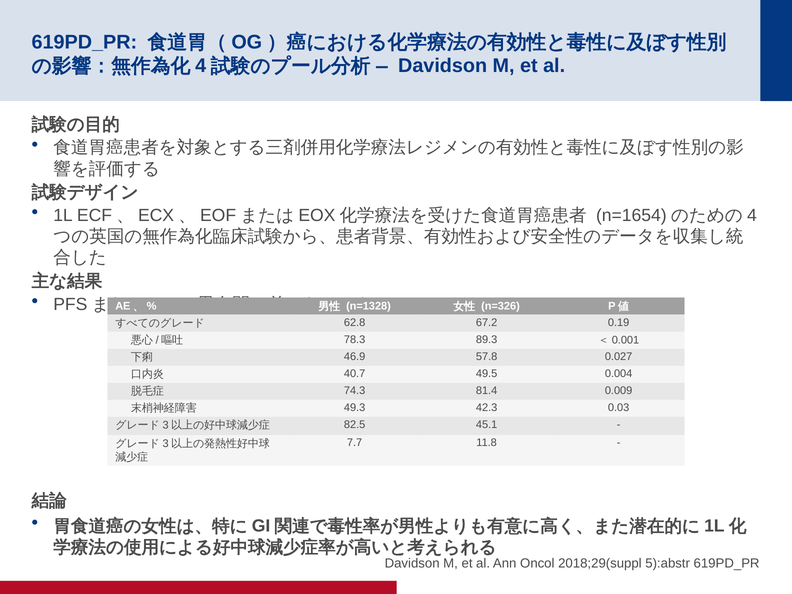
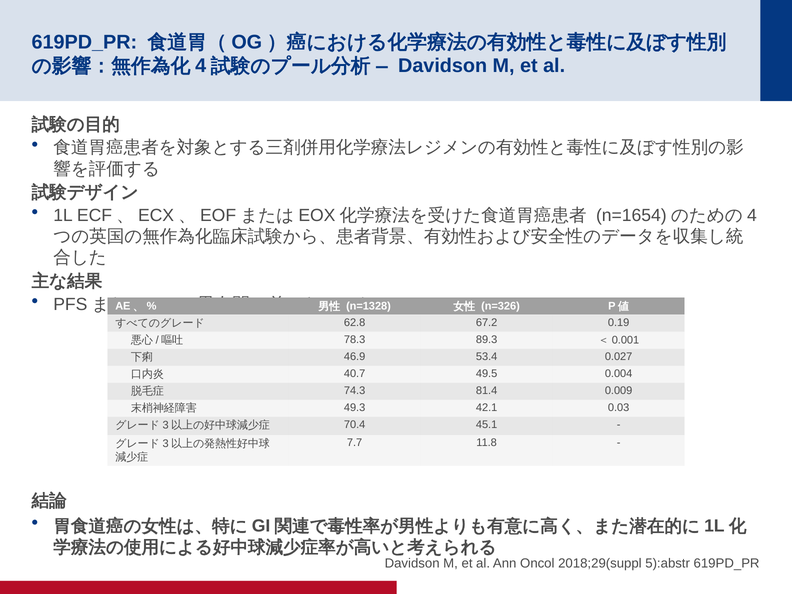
57.8: 57.8 -> 53.4
42.3: 42.3 -> 42.1
82.5: 82.5 -> 70.4
